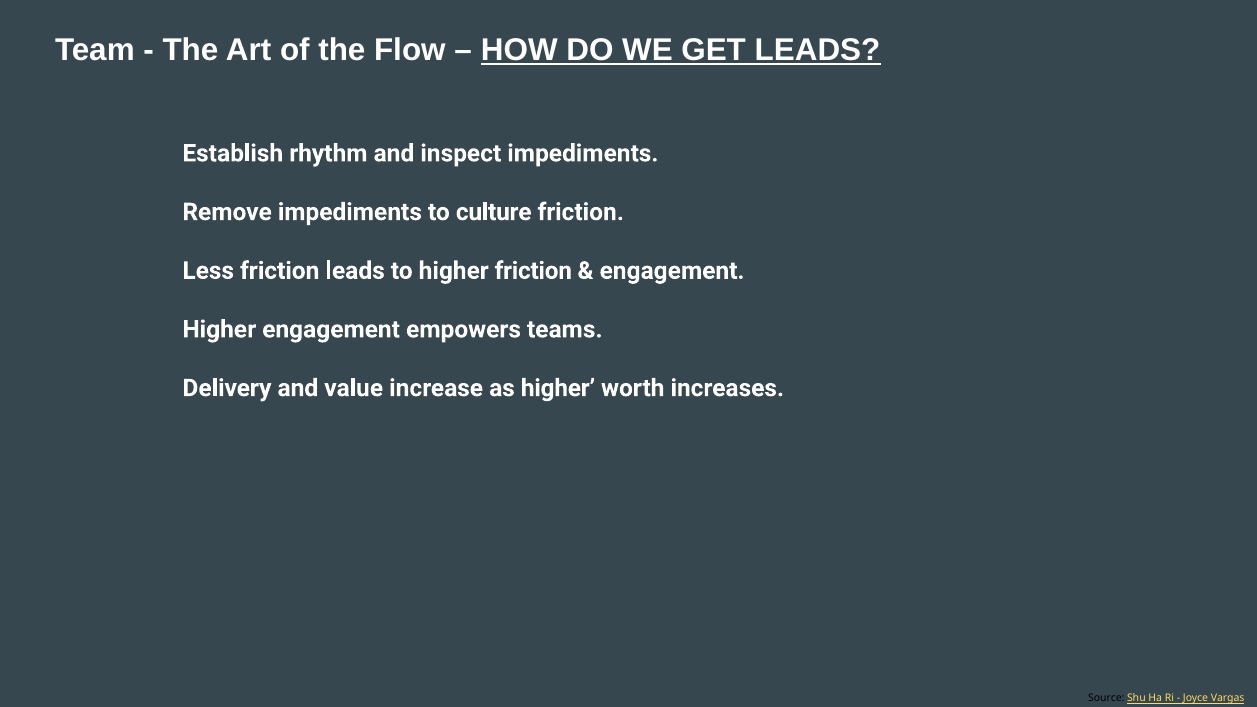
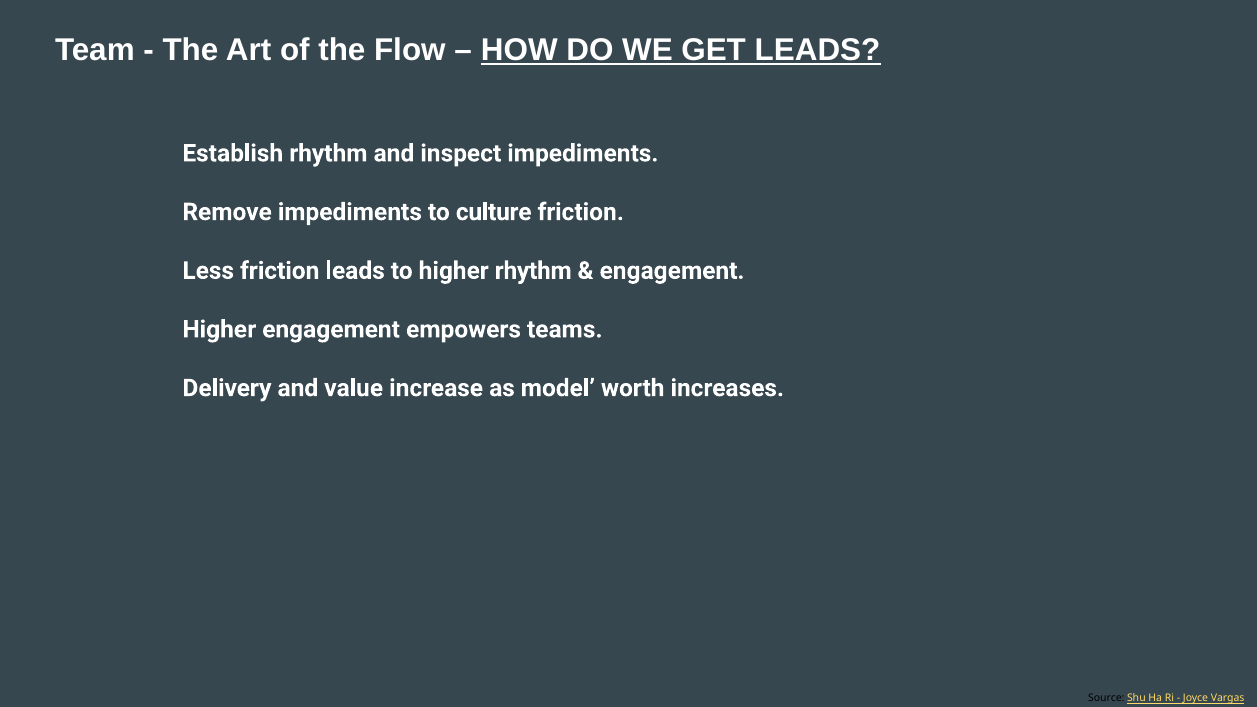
higher friction: friction -> rhythm
as higher: higher -> model
